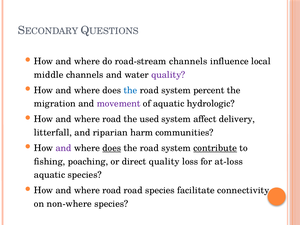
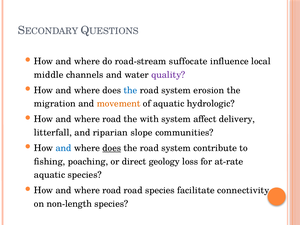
road-stream channels: channels -> suffocate
percent: percent -> erosion
movement colour: purple -> orange
used: used -> with
harm: harm -> slope
and at (64, 148) colour: purple -> blue
contribute underline: present -> none
direct quality: quality -> geology
at-loss: at-loss -> at-rate
non-where: non-where -> non-length
